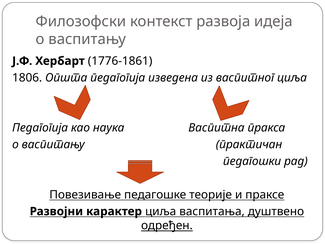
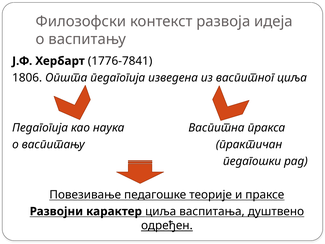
1776-1861: 1776-1861 -> 1776-7841
